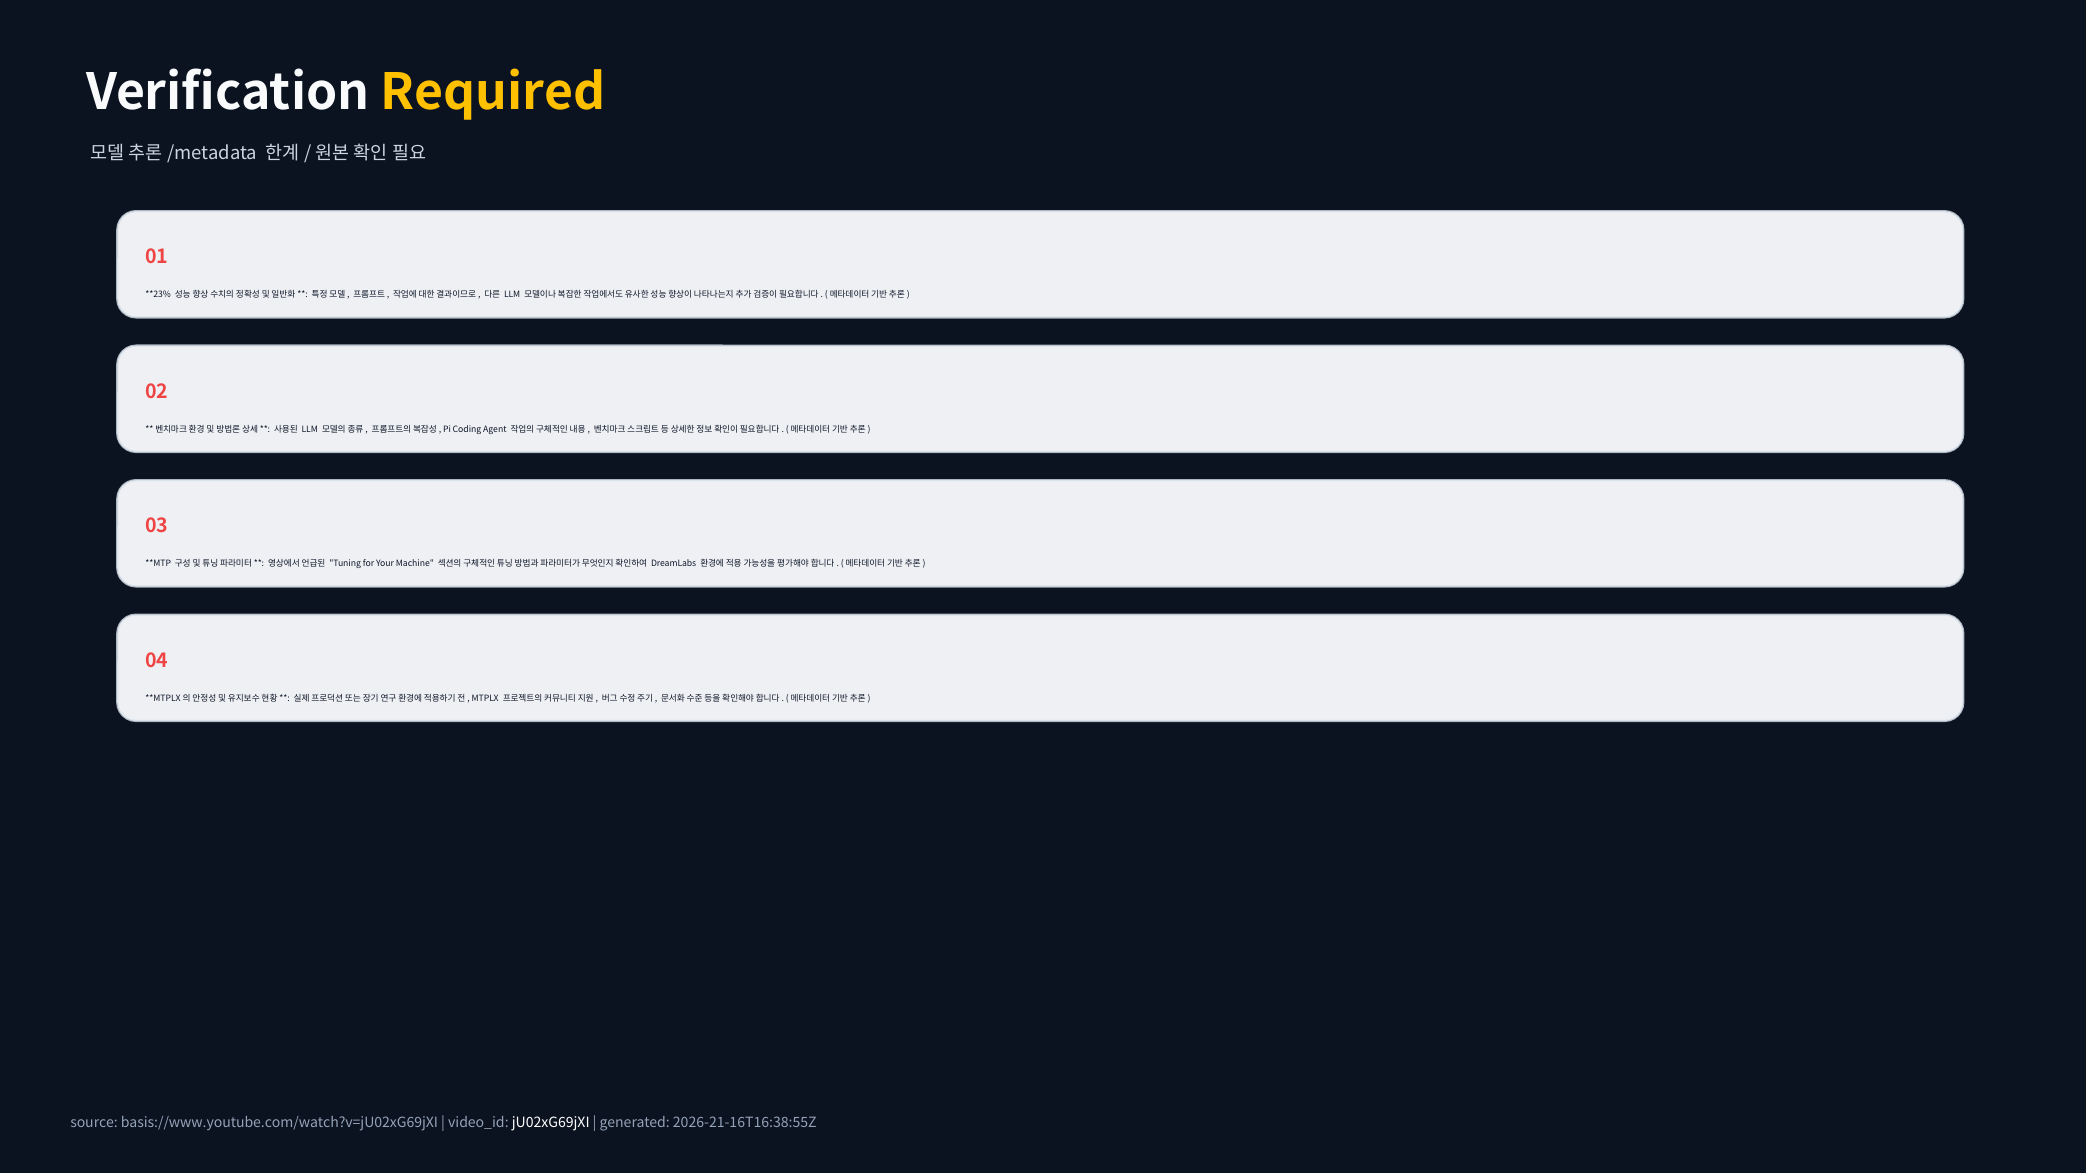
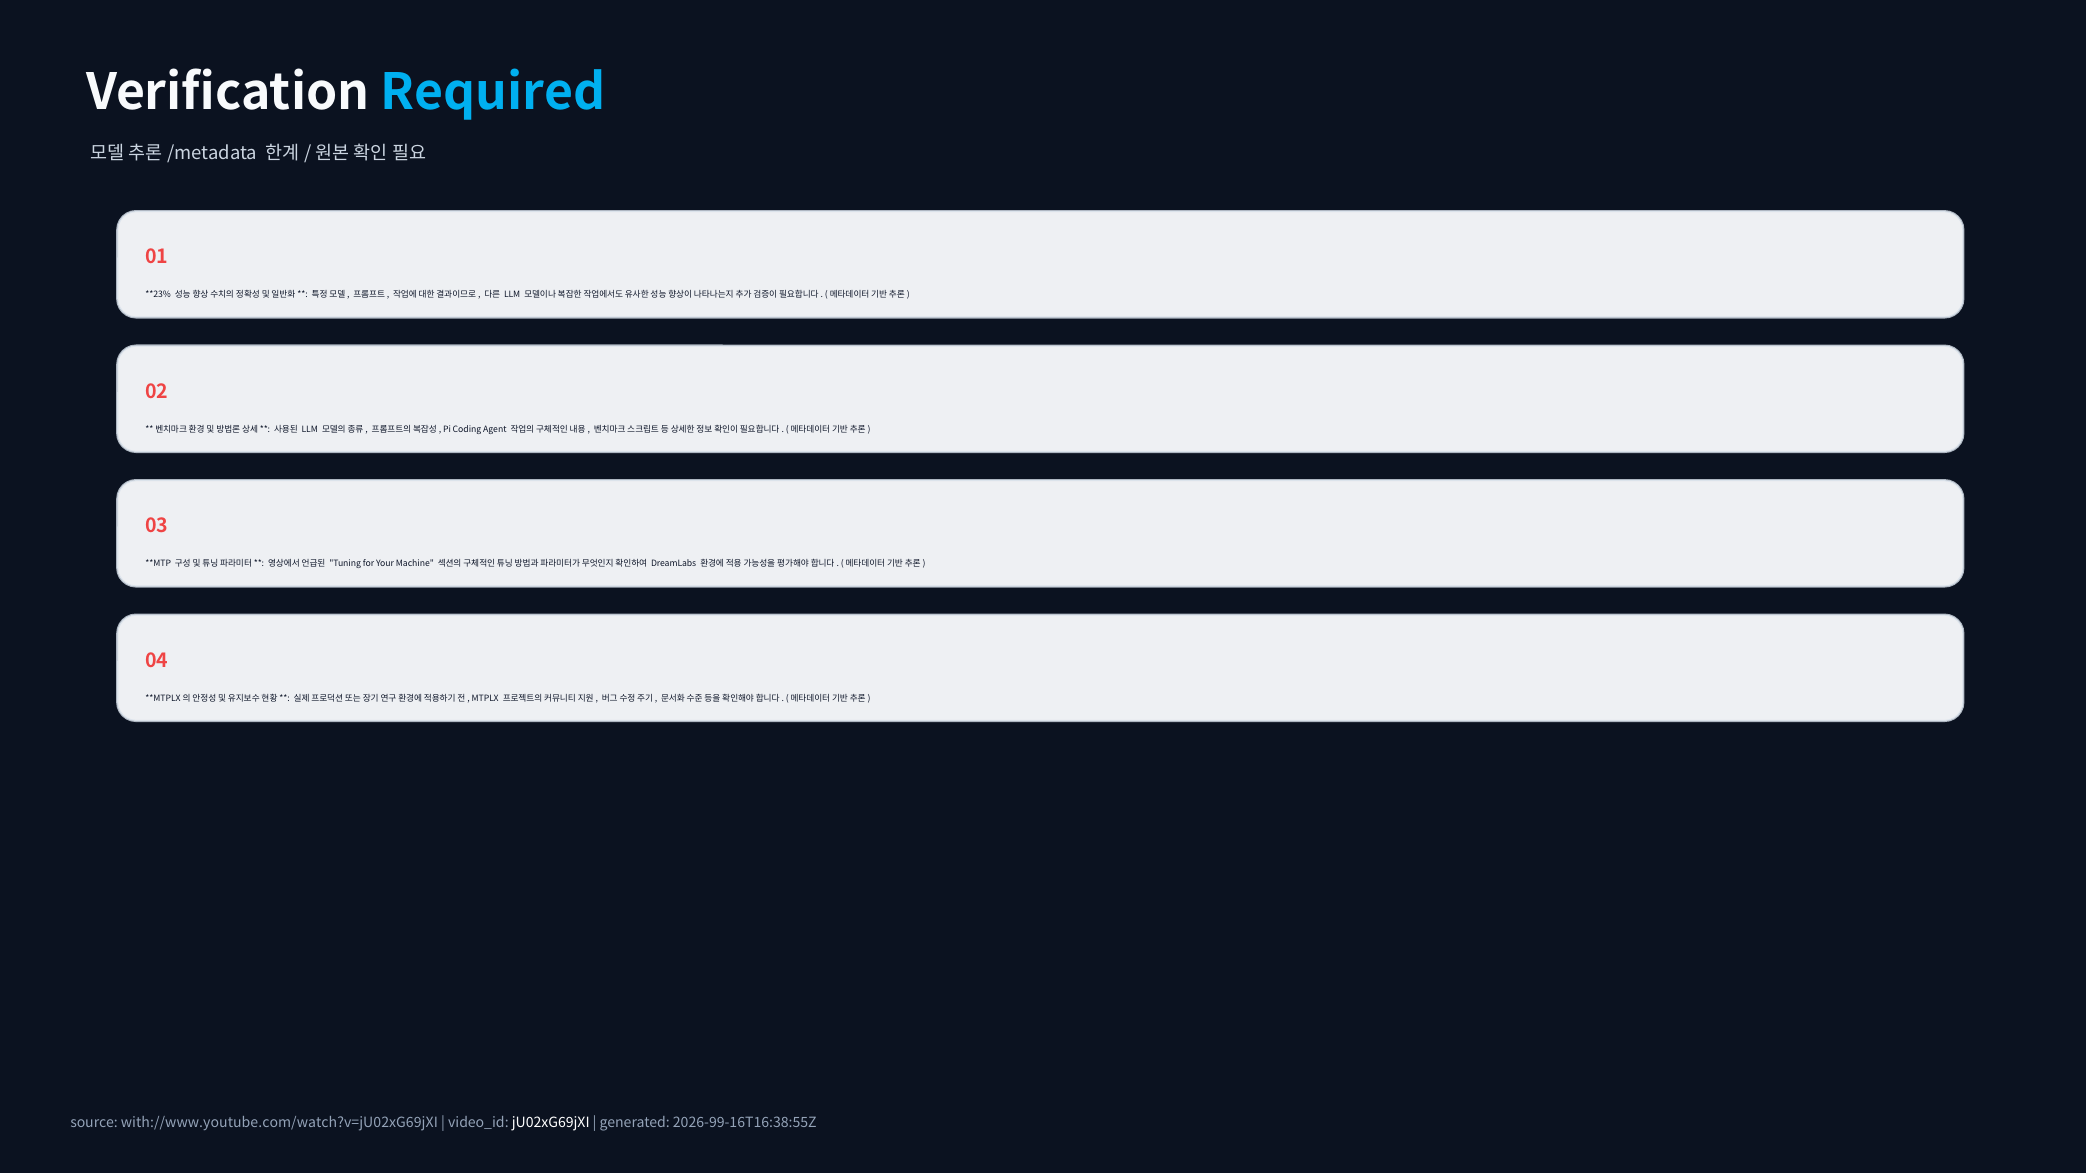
Required colour: yellow -> light blue
basis://www.youtube.com/watch?v=jU02xG69jXI: basis://www.youtube.com/watch?v=jU02xG69jXI -> with://www.youtube.com/watch?v=jU02xG69jXI
2026-21-16T16:38:55Z: 2026-21-16T16:38:55Z -> 2026-99-16T16:38:55Z
